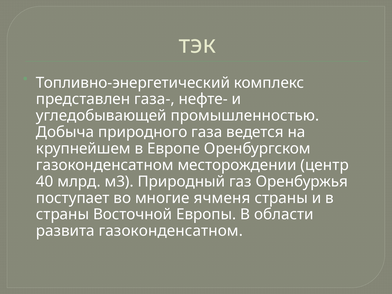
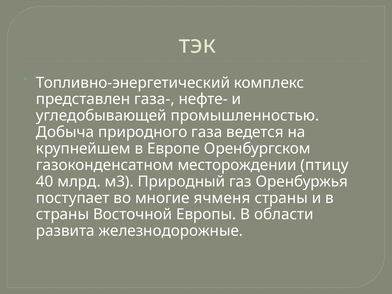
центр: центр -> птицу
развита газоконденсатном: газоконденсатном -> железнодорожные
